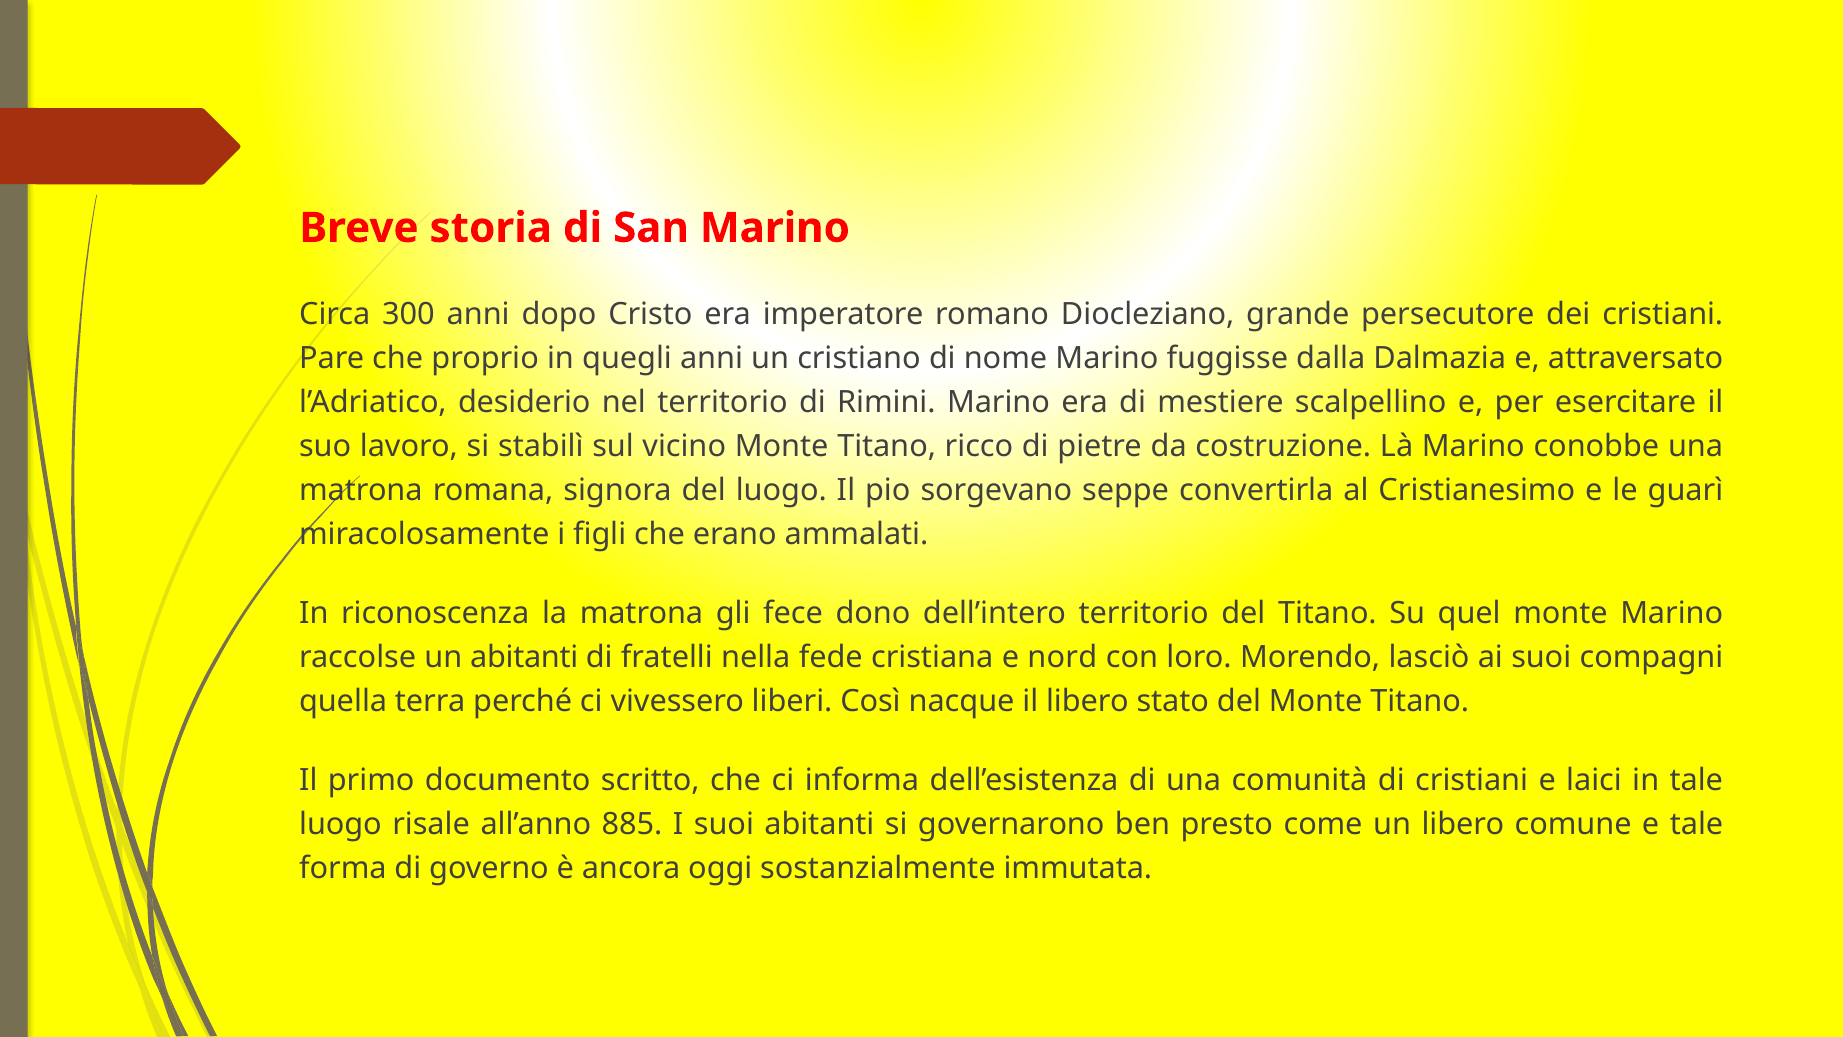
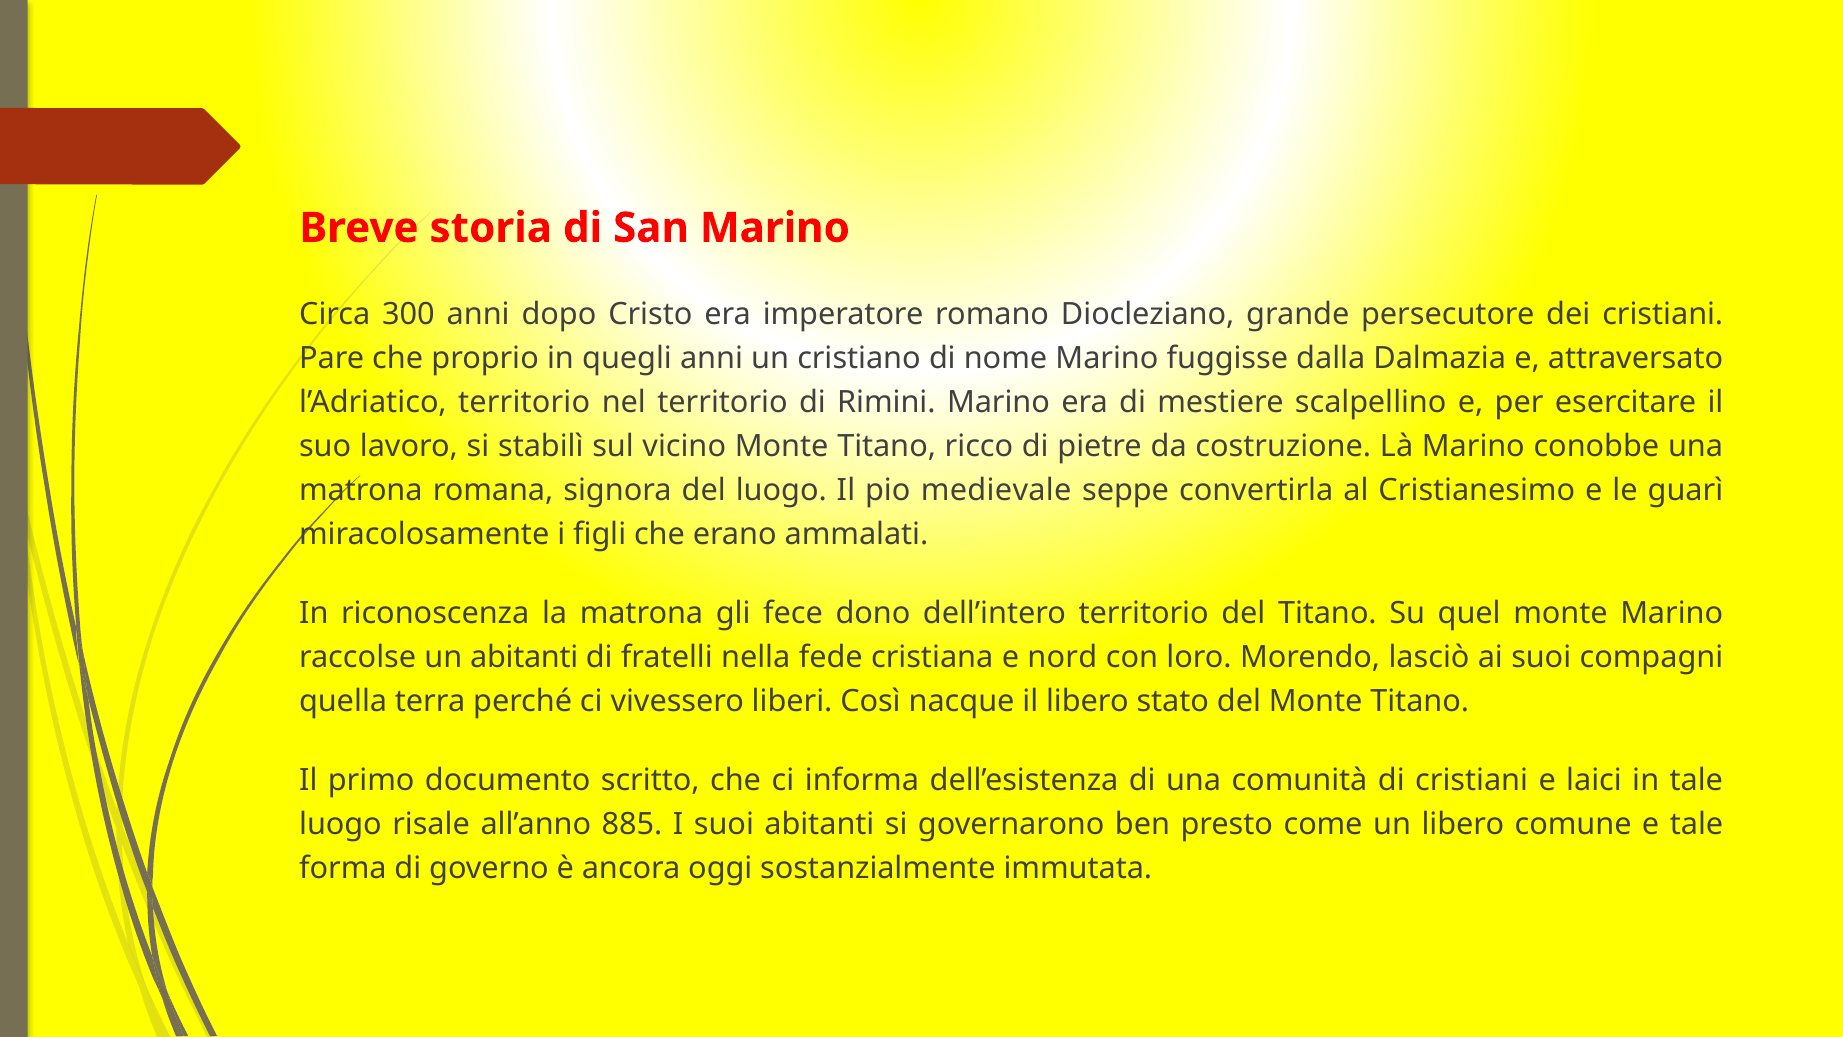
l’Adriatico desiderio: desiderio -> territorio
sorgevano: sorgevano -> medievale
